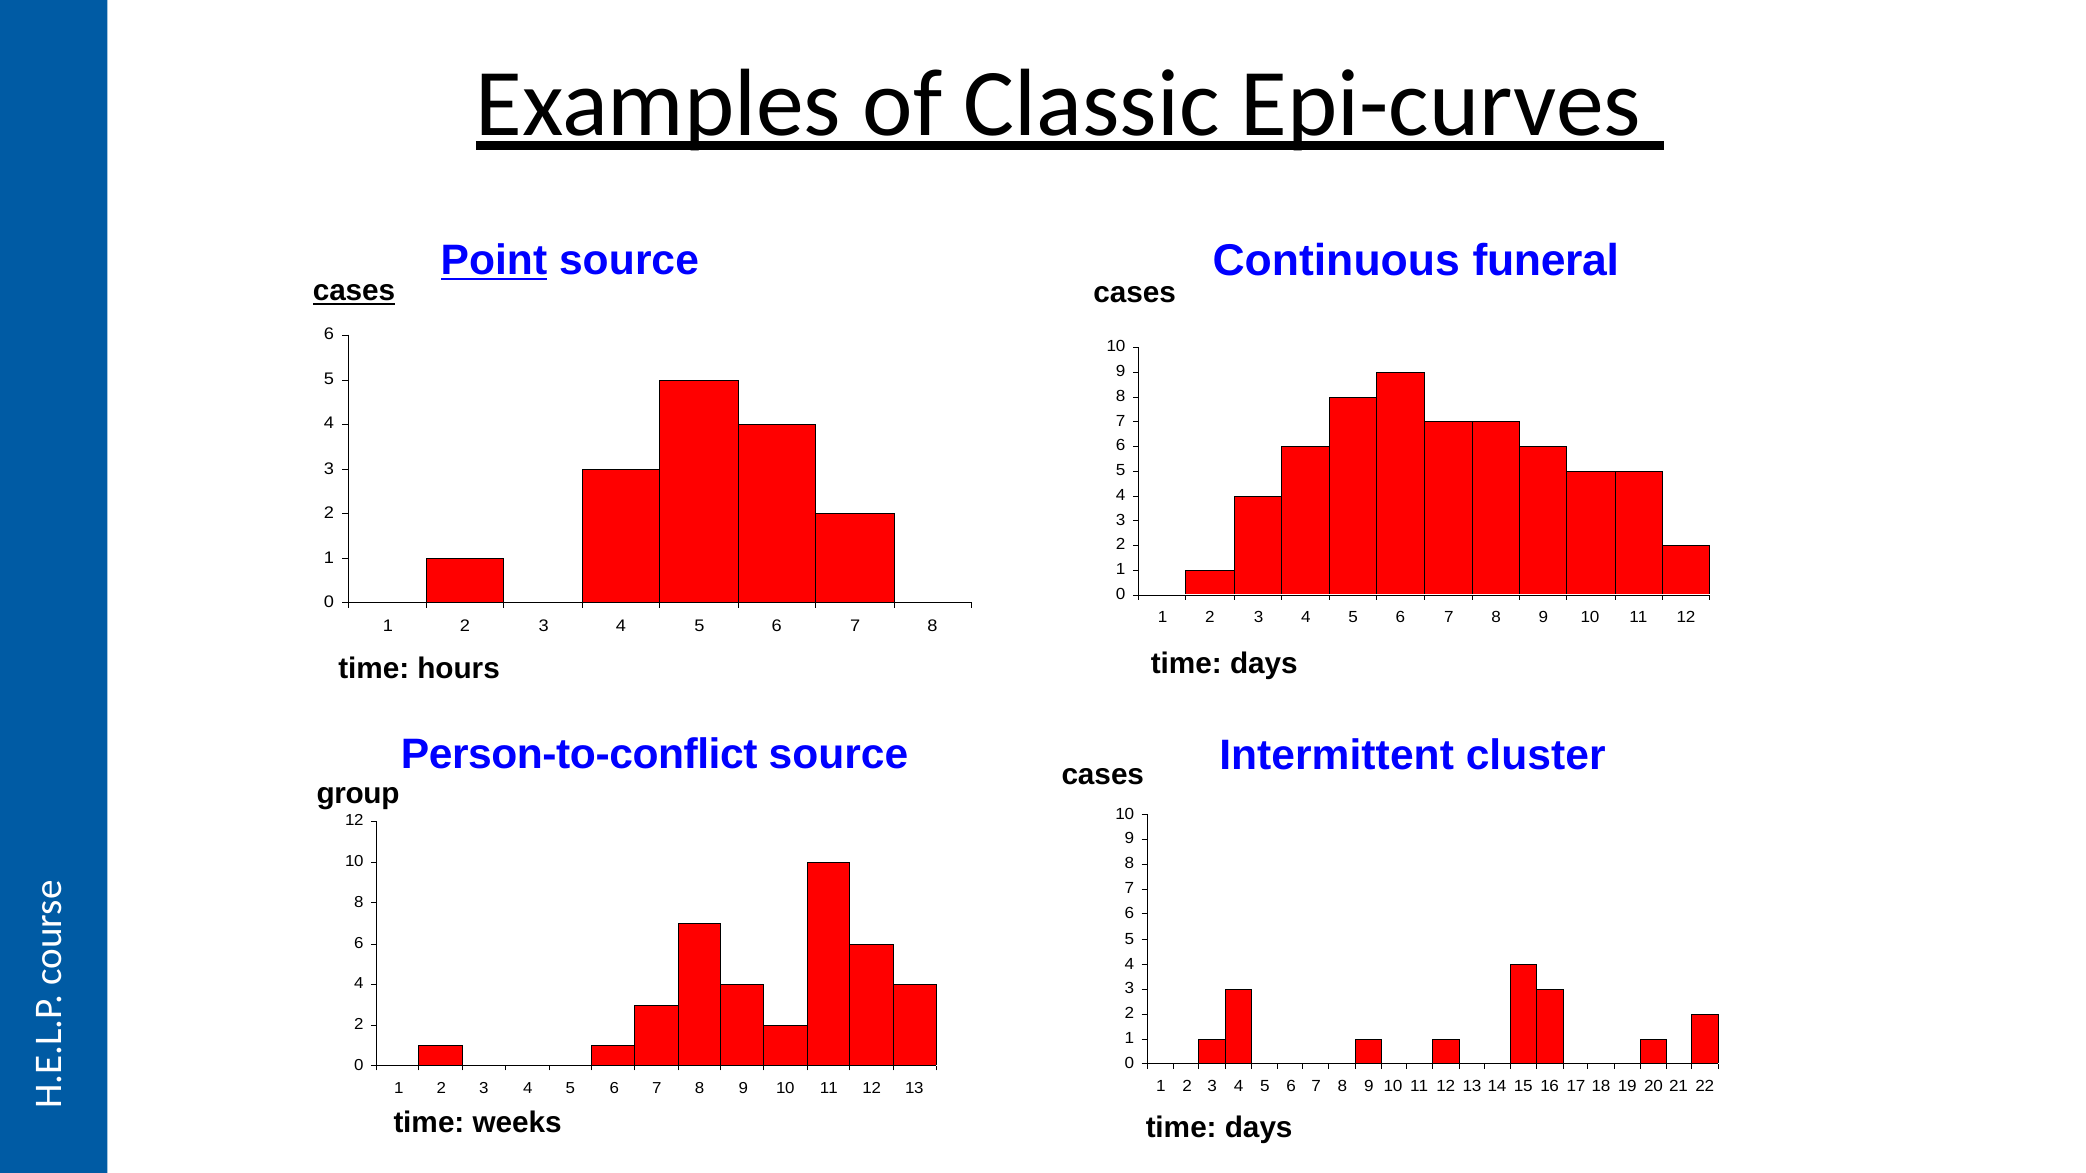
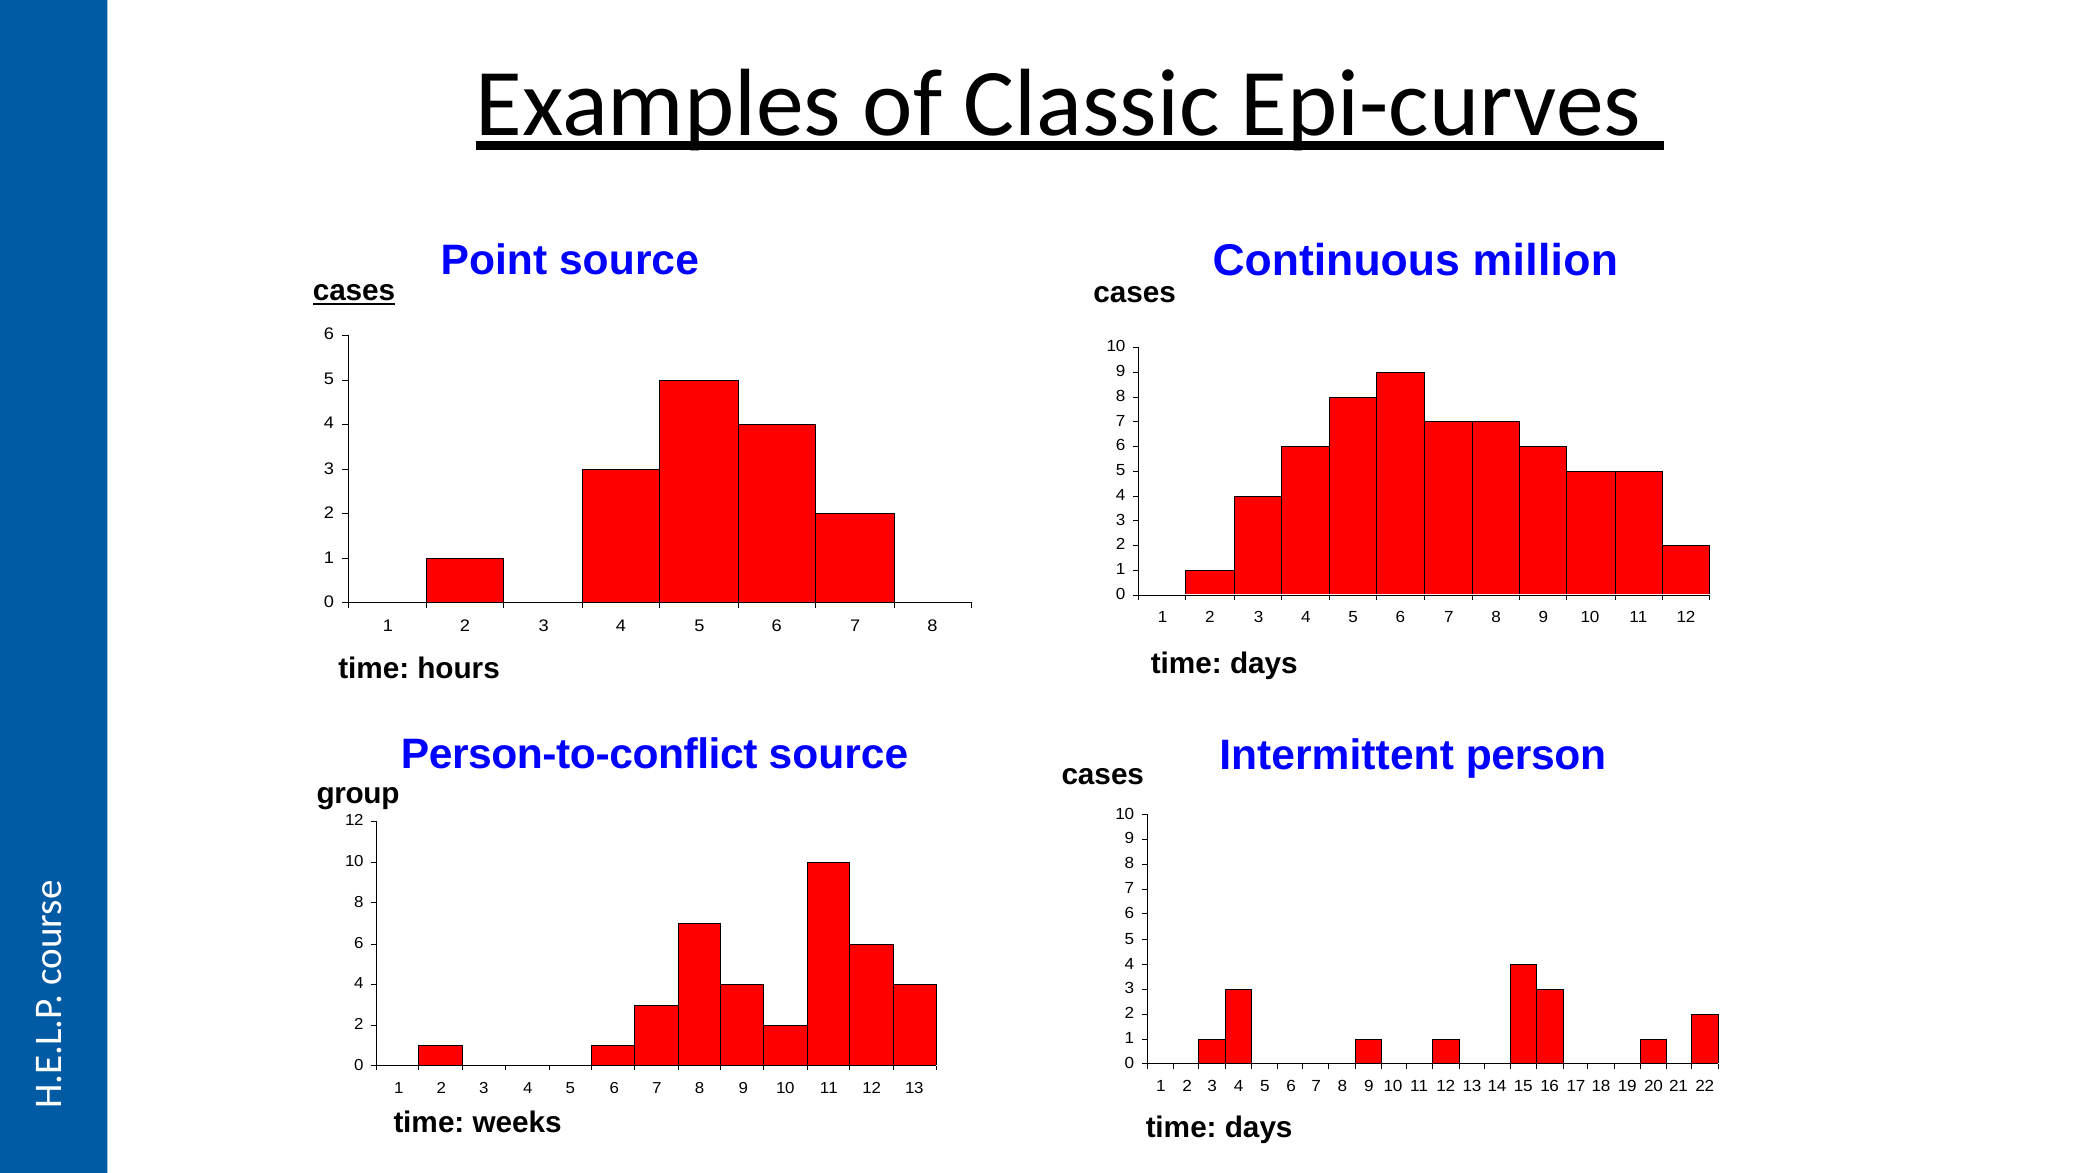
funeral: funeral -> million
Point underline: present -> none
cluster: cluster -> person
